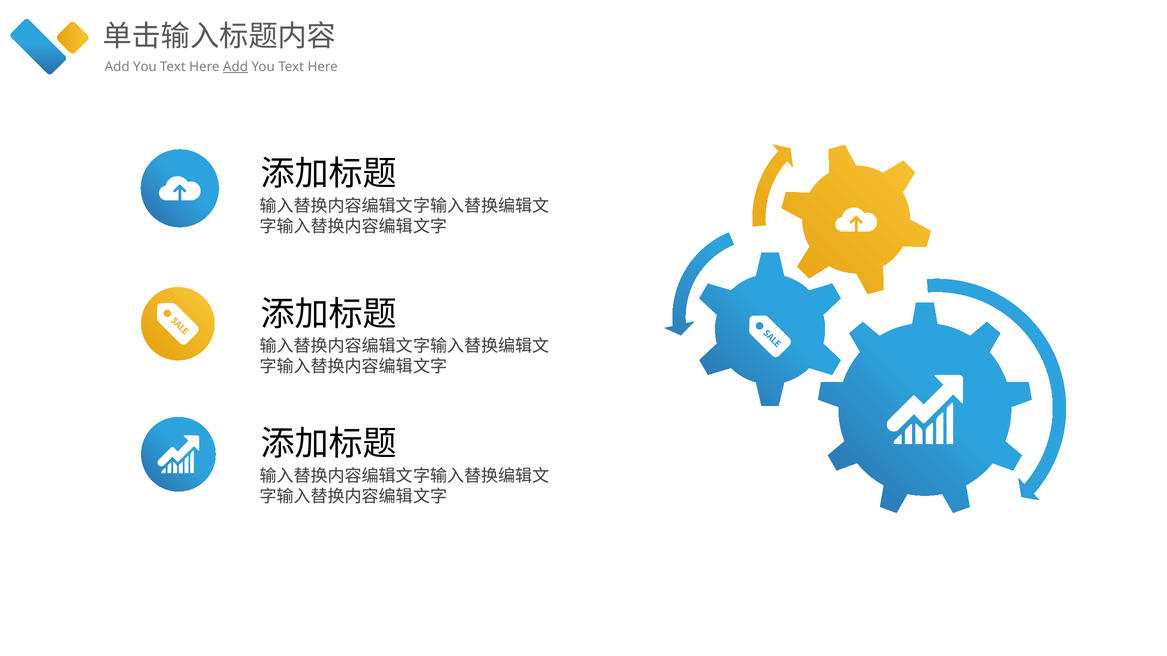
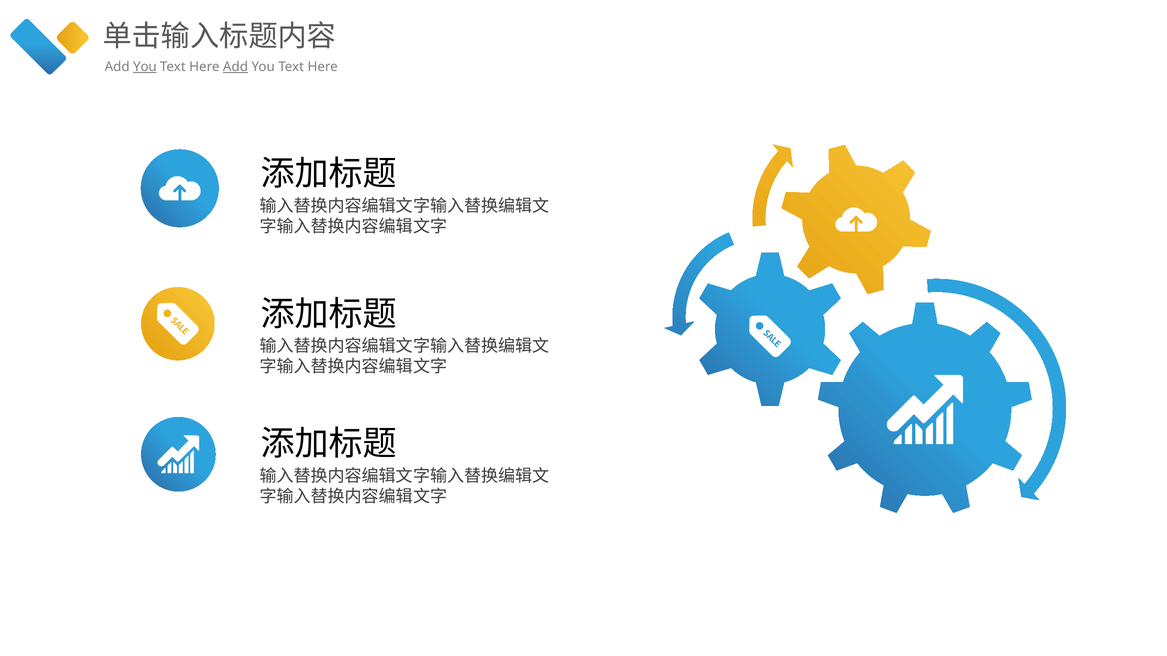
You at (145, 67) underline: none -> present
